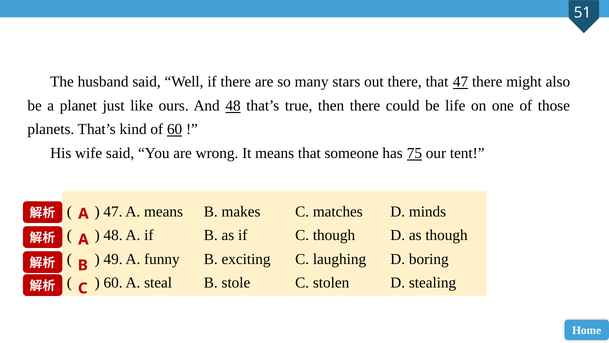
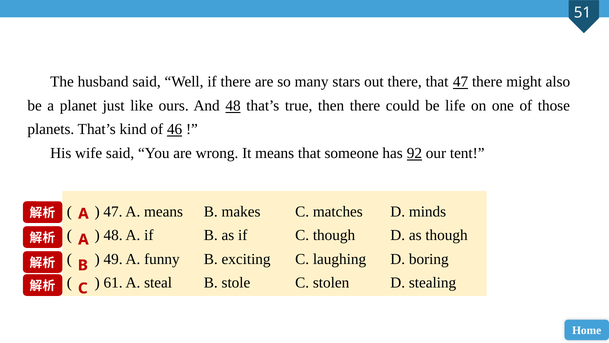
of 60: 60 -> 46
75: 75 -> 92
60 at (113, 283): 60 -> 61
